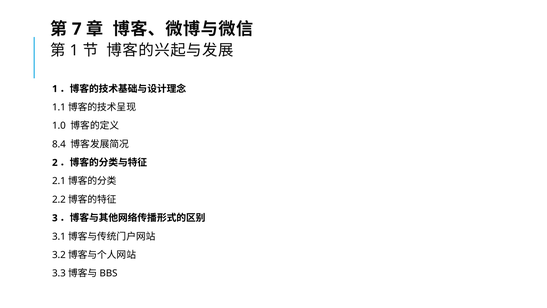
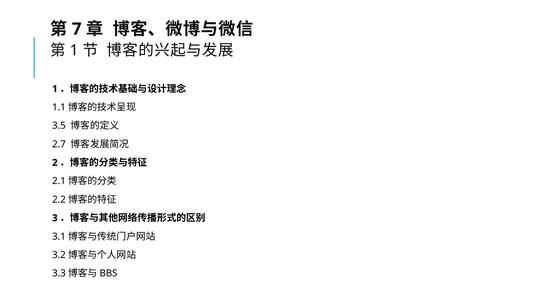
1.0: 1.0 -> 3.5
8.4: 8.4 -> 2.7
